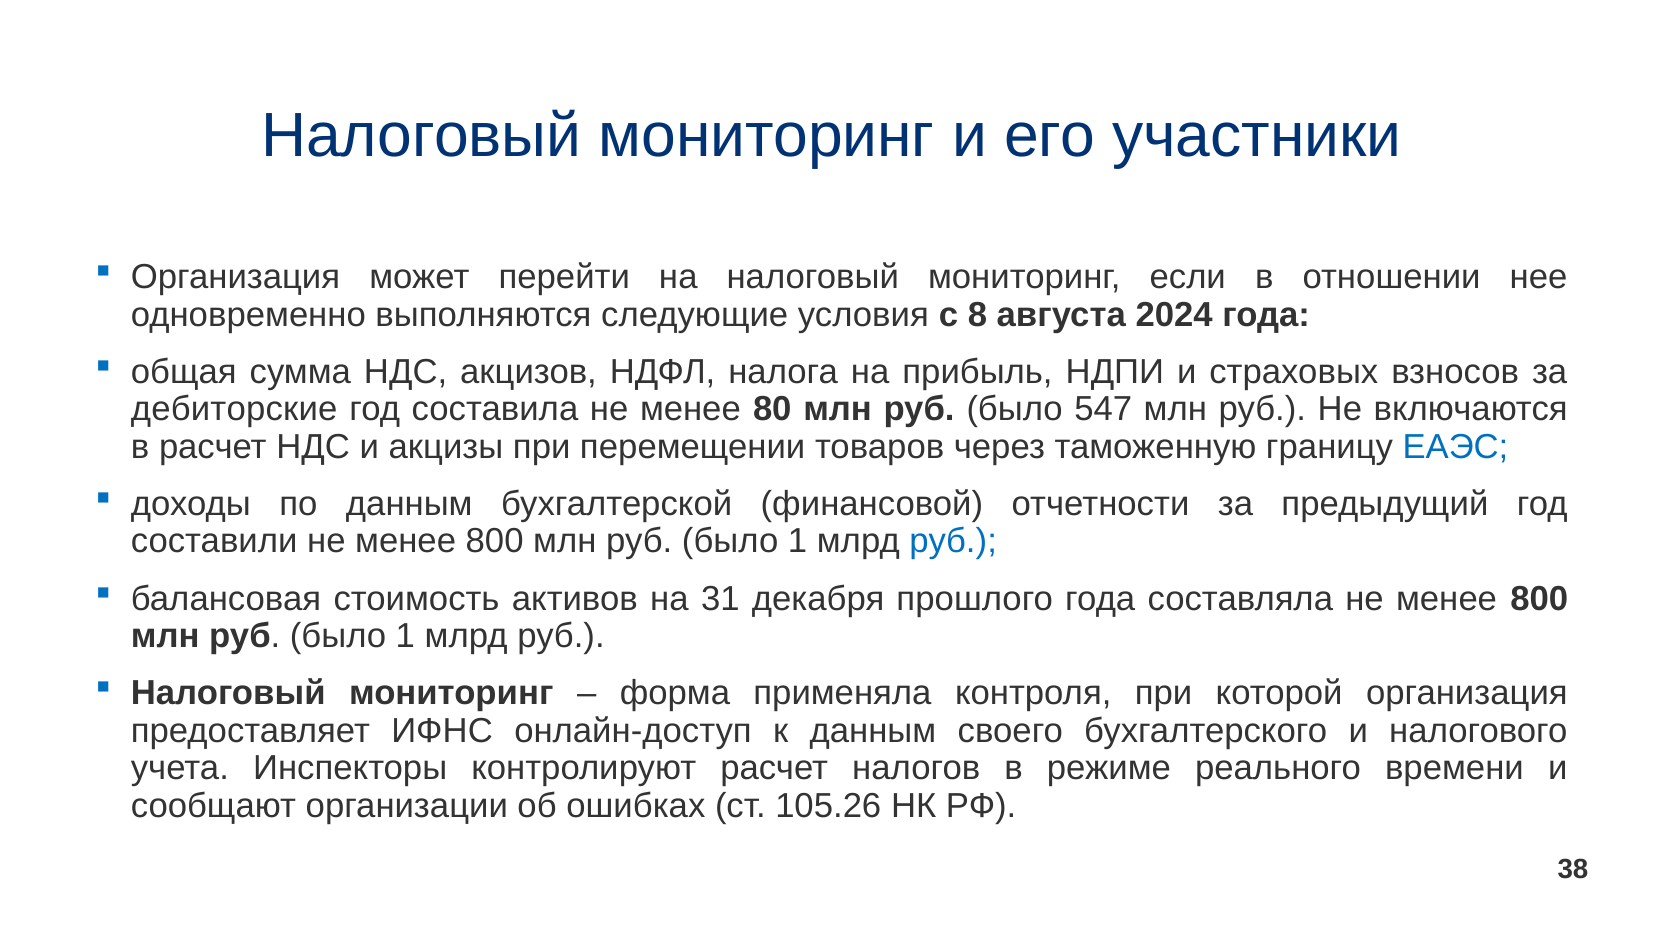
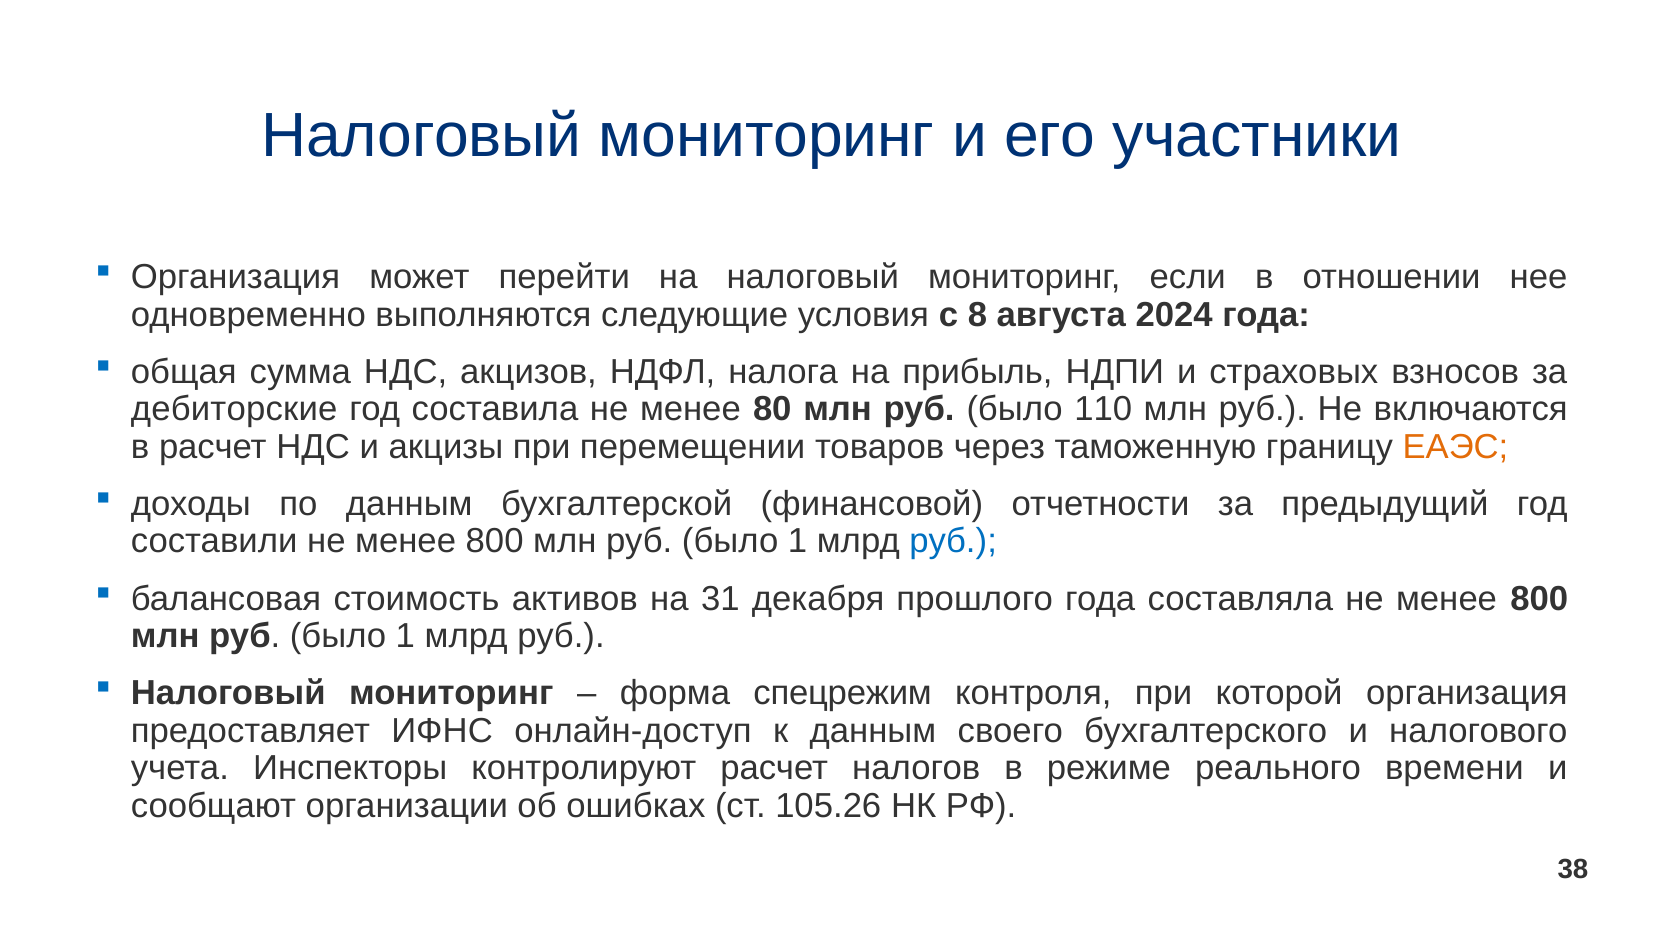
547: 547 -> 110
ЕАЭС colour: blue -> orange
применяла: применяла -> спецрежим
